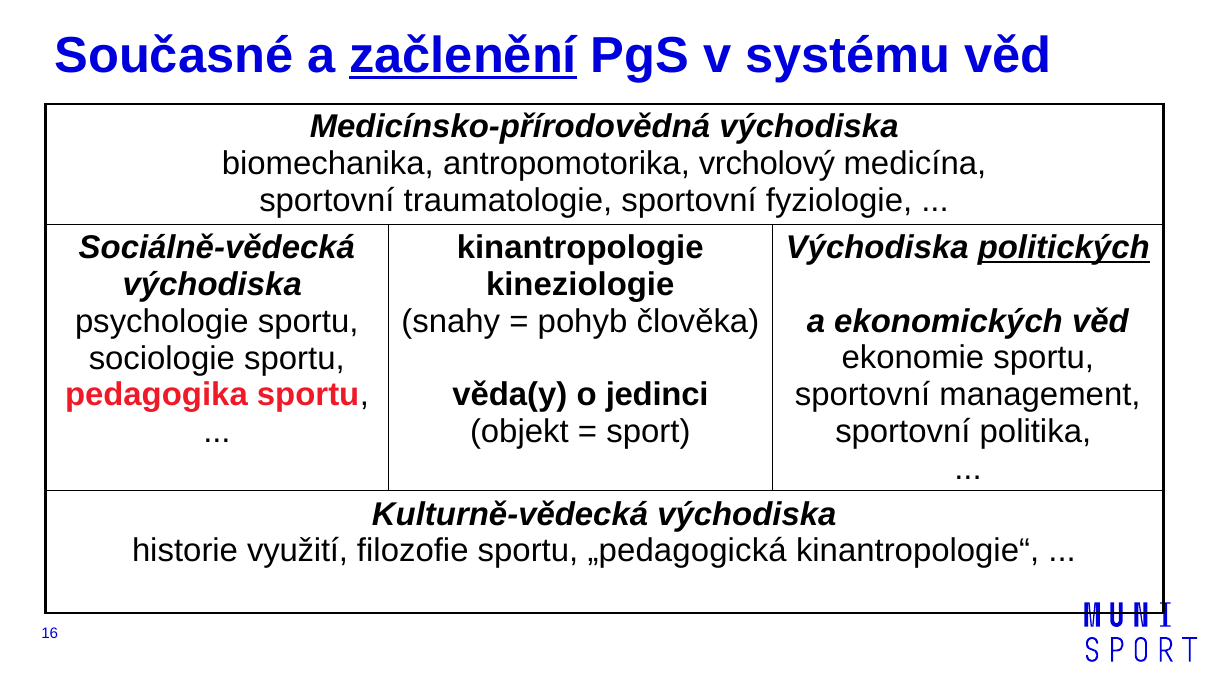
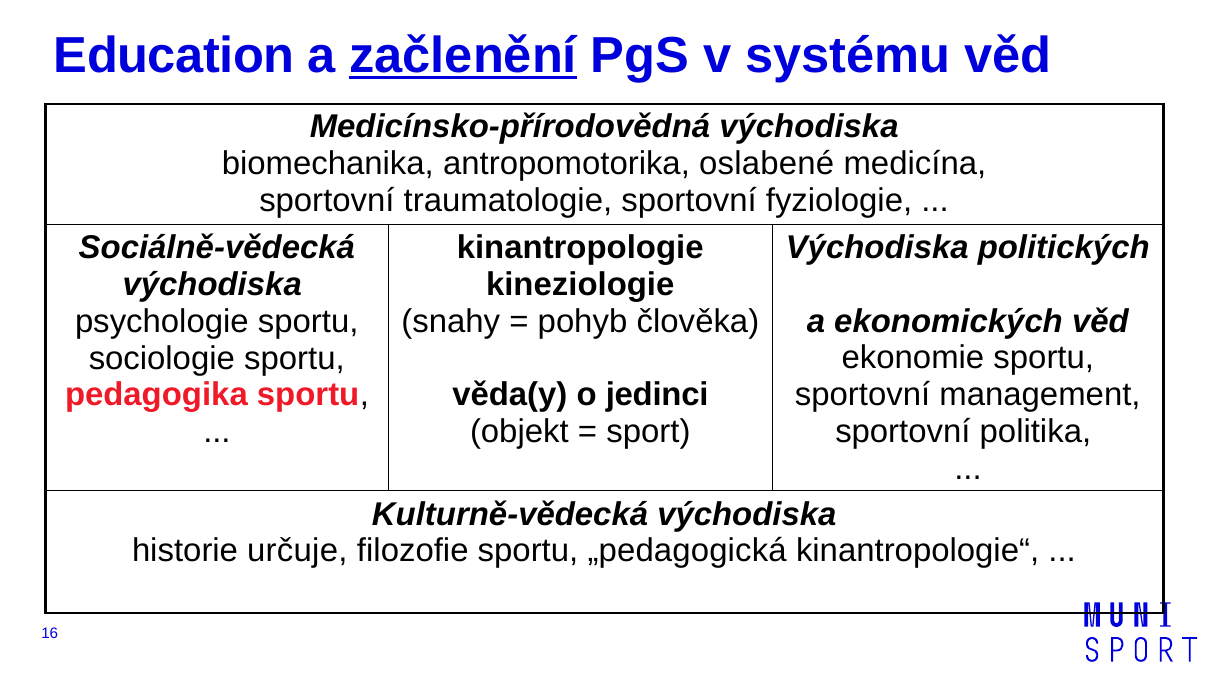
Současné: Současné -> Education
vrcholový: vrcholový -> oslabené
politických underline: present -> none
využití: využití -> určuje
